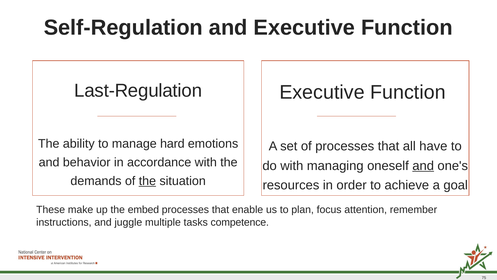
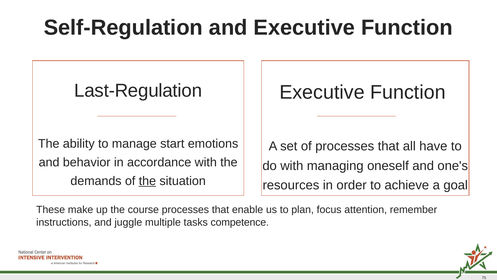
hard: hard -> start
and at (423, 166) underline: present -> none
embed: embed -> course
